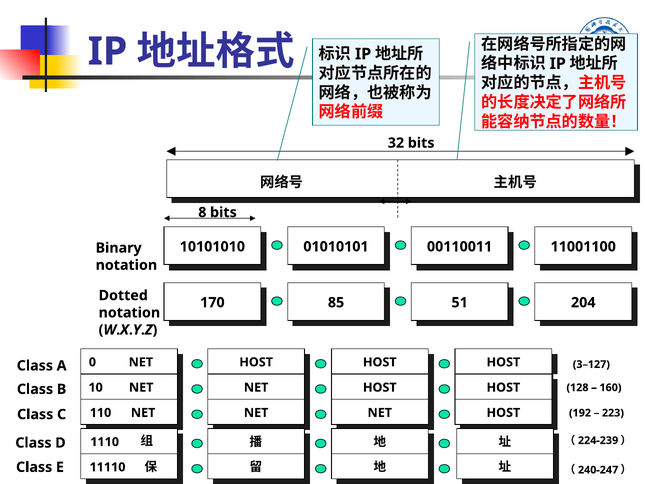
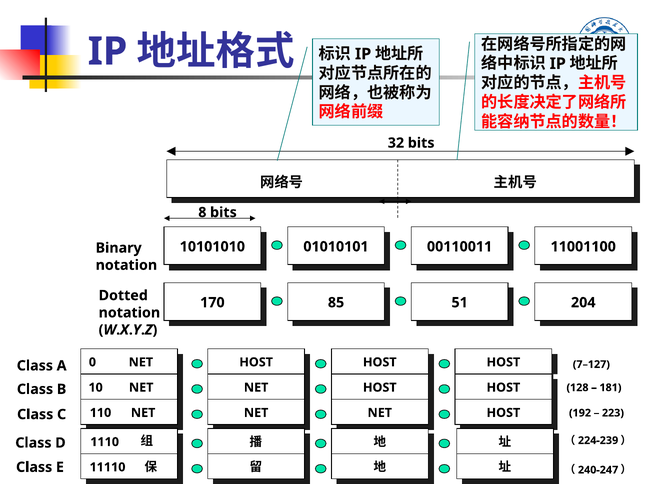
3–127: 3–127 -> 7–127
160: 160 -> 181
